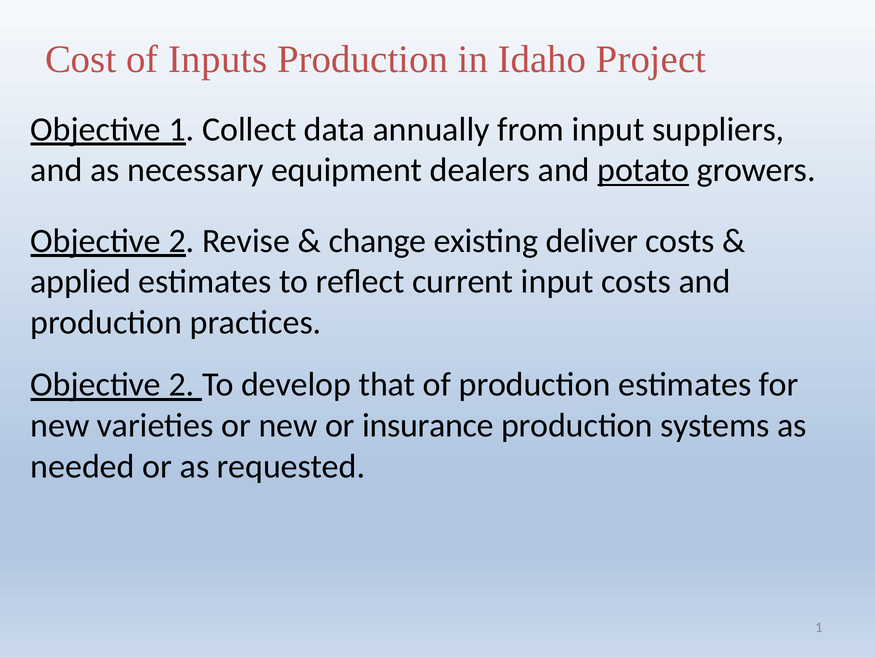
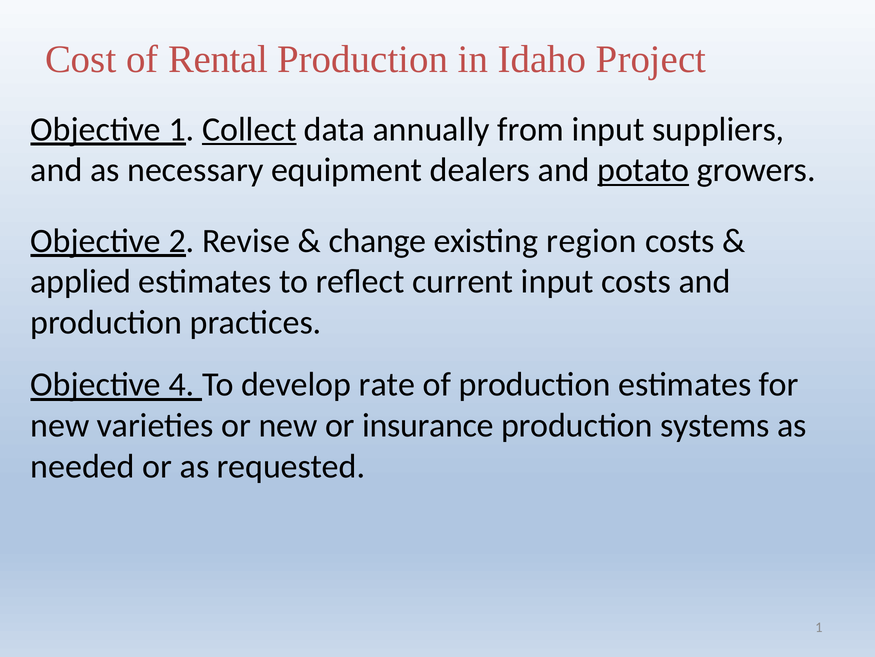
Inputs: Inputs -> Rental
Collect underline: none -> present
deliver: deliver -> region
2 at (182, 384): 2 -> 4
that: that -> rate
